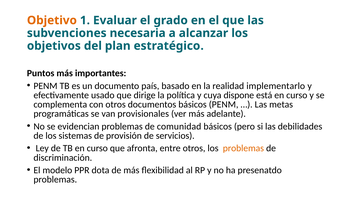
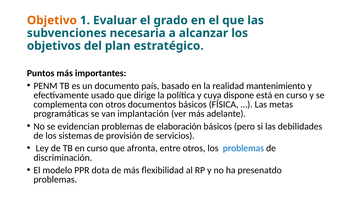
implementarlo: implementarlo -> mantenimiento
básicos PENM: PENM -> FÍSICA
provisionales: provisionales -> implantación
comunidad: comunidad -> elaboración
problemas at (243, 148) colour: orange -> blue
